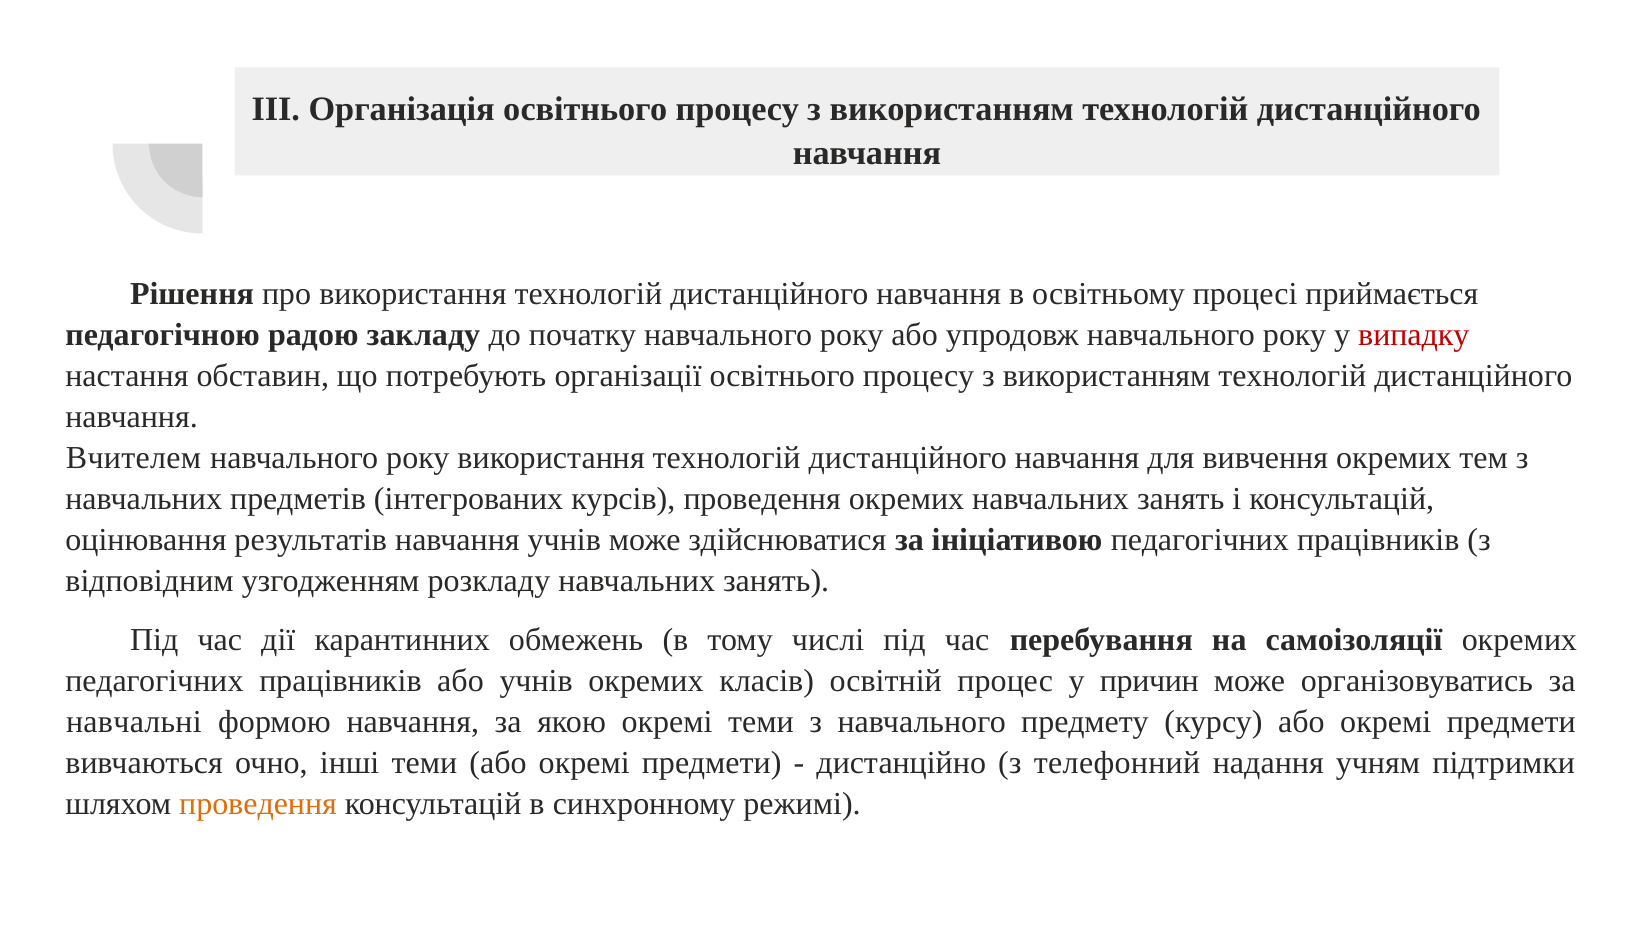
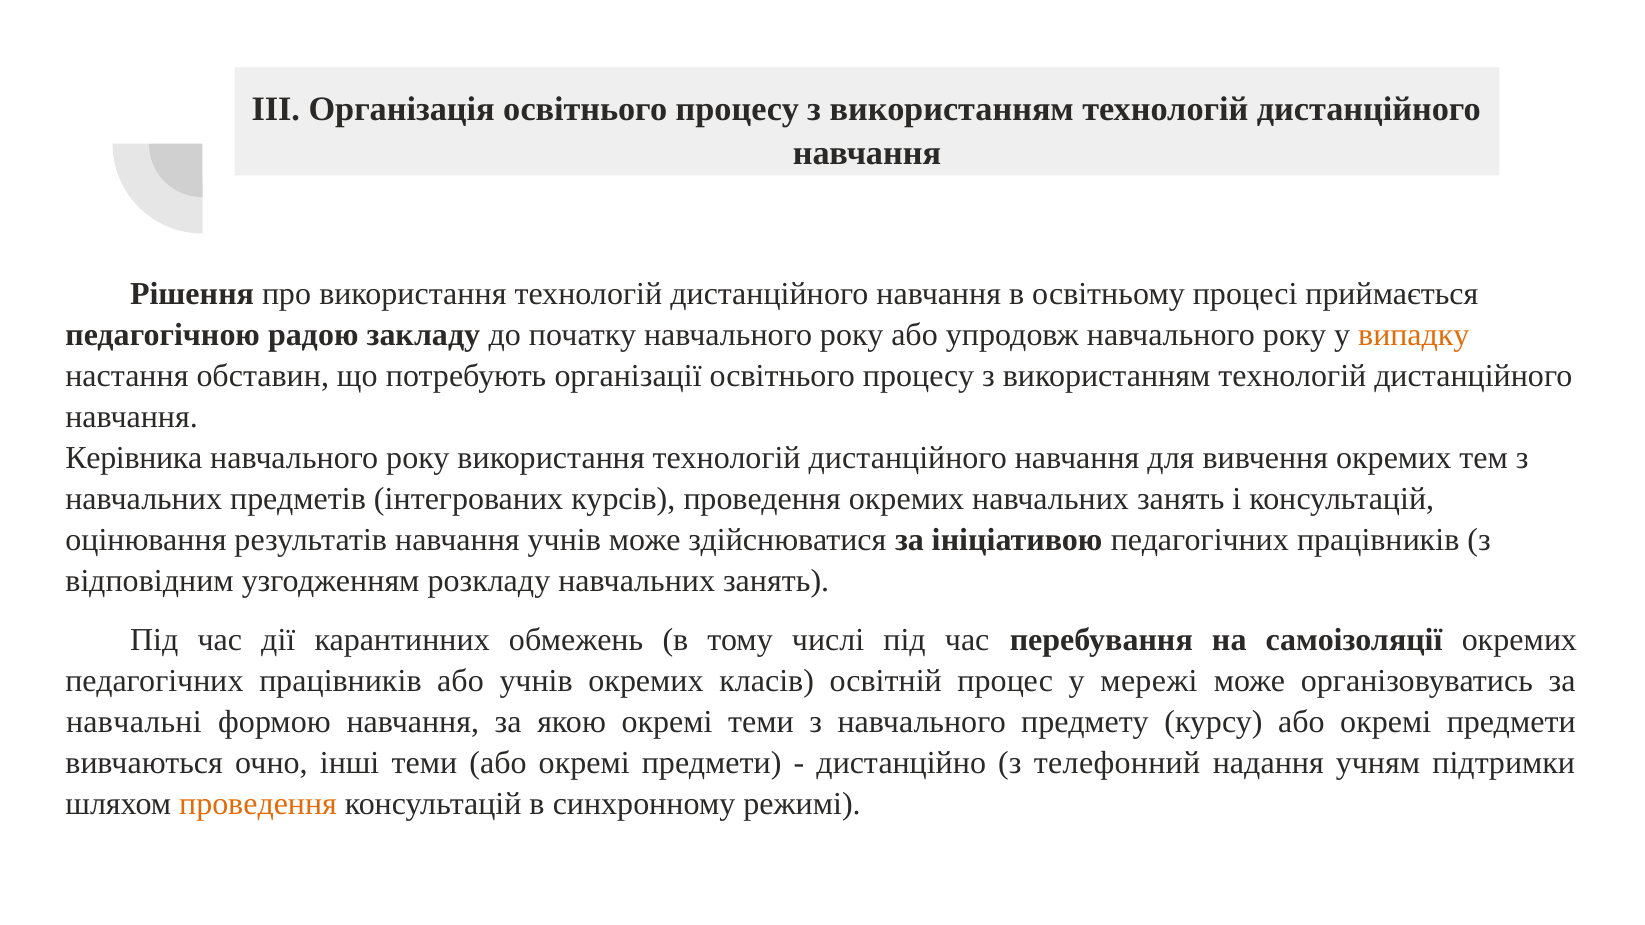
випадку colour: red -> orange
Вчителем: Вчителем -> Керівника
причин: причин -> мережі
